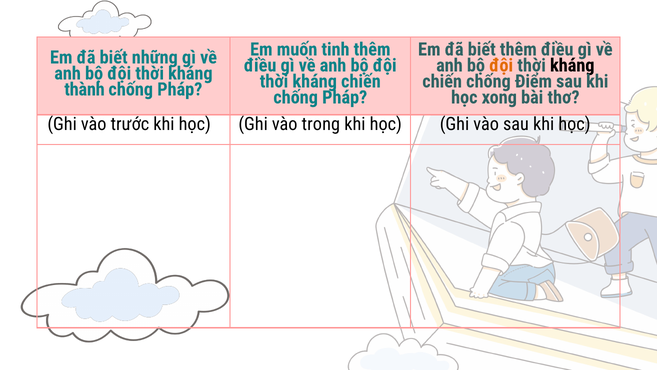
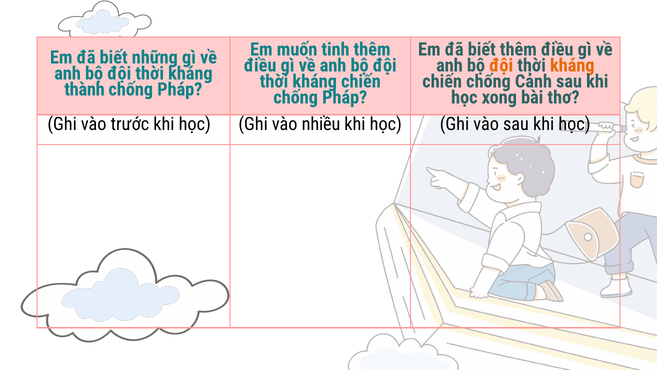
kháng at (572, 65) colour: black -> orange
Điểm: Điểm -> Cảnh
trong: trong -> nhiều
